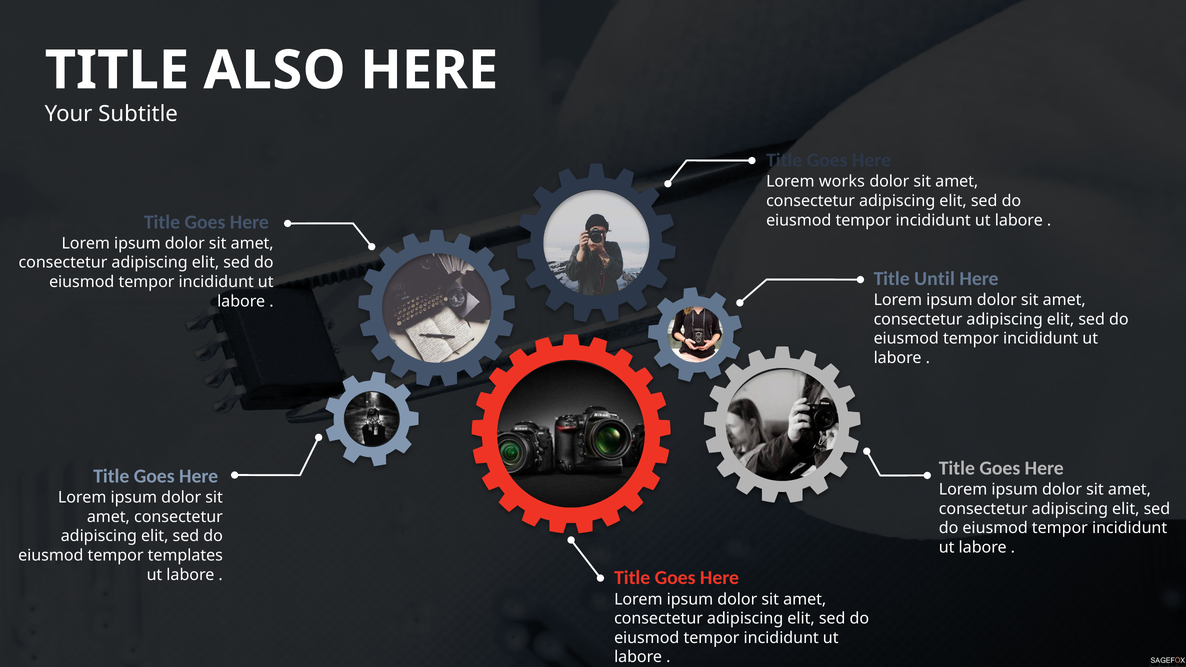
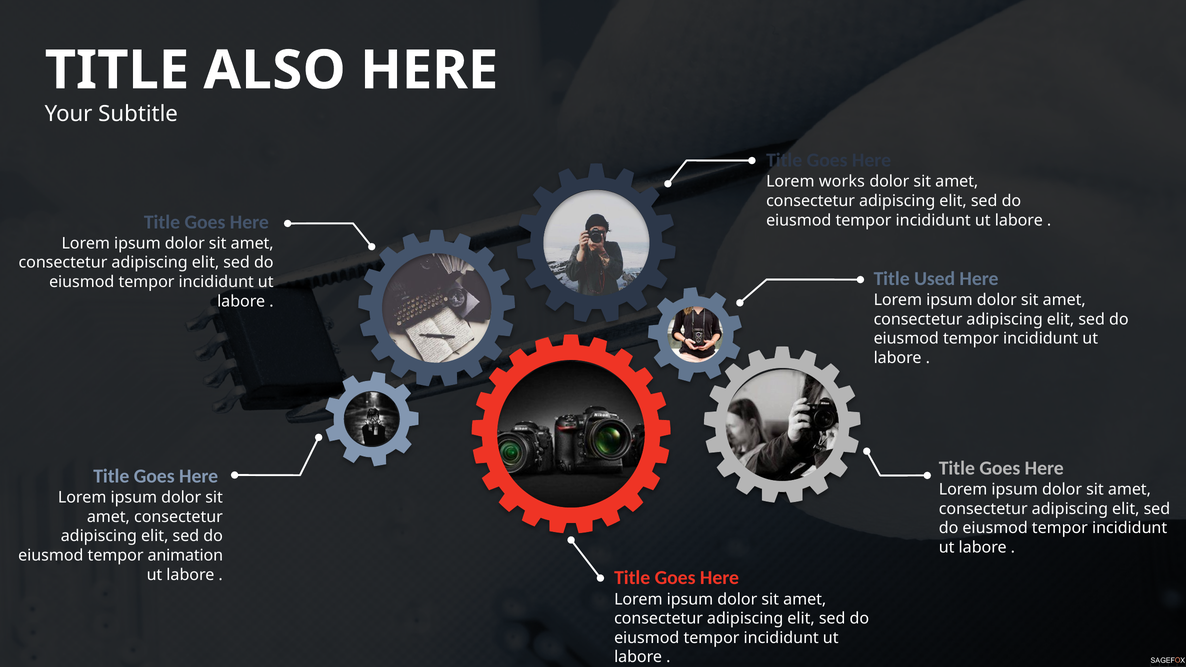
Until: Until -> Used
templates: templates -> animation
